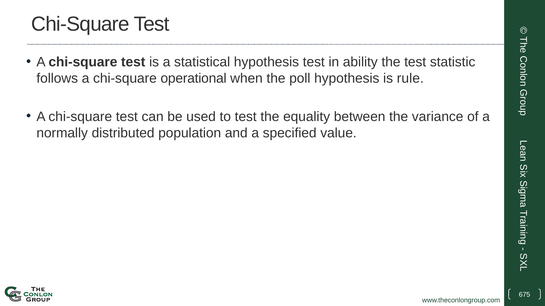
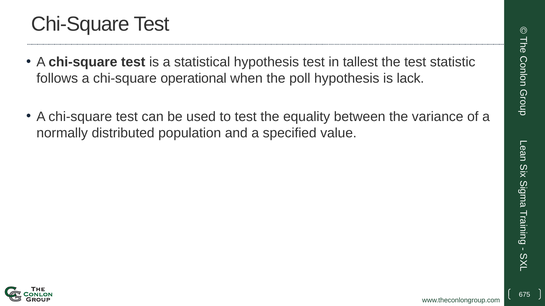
ability: ability -> tallest
rule: rule -> lack
